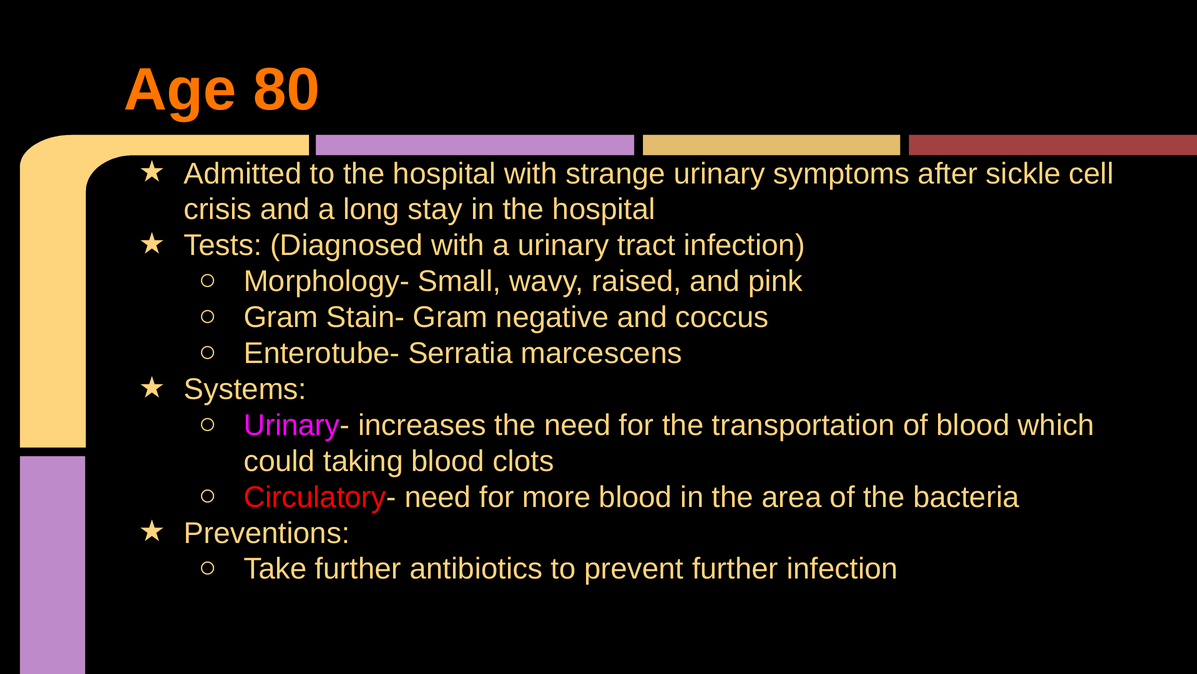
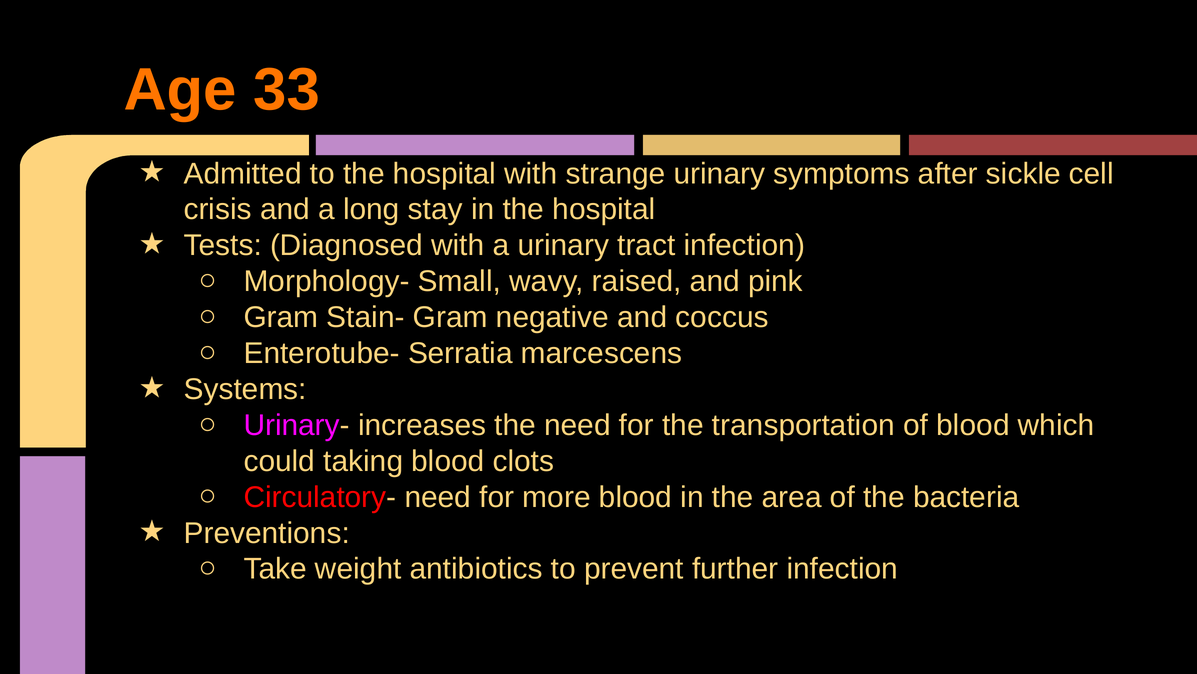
80: 80 -> 33
Take further: further -> weight
